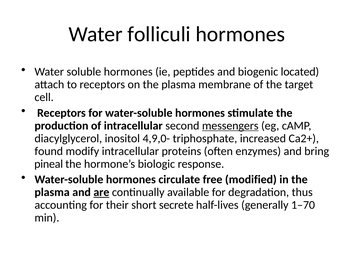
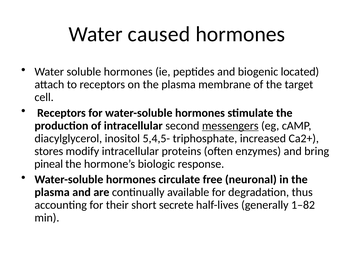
folliculi: folliculi -> caused
4,9,0-: 4,9,0- -> 5,4,5-
found: found -> stores
modified: modified -> neuronal
are underline: present -> none
1–70: 1–70 -> 1–82
